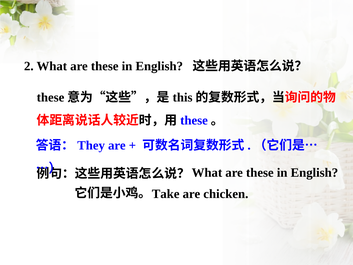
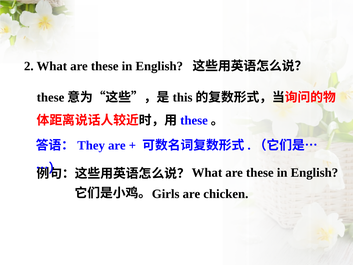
Take: Take -> Girls
